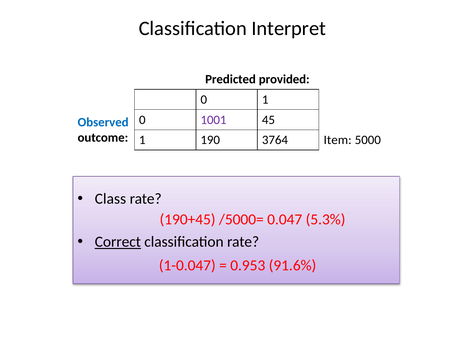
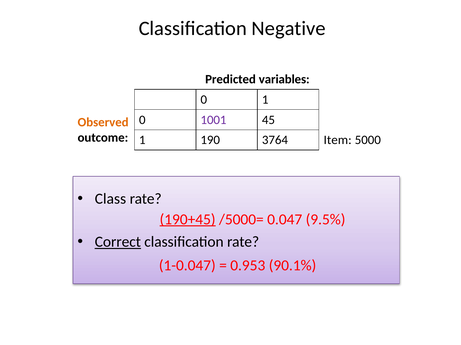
Interpret: Interpret -> Negative
provided: provided -> variables
Observed colour: blue -> orange
190+45 underline: none -> present
5.3%: 5.3% -> 9.5%
91.6%: 91.6% -> 90.1%
